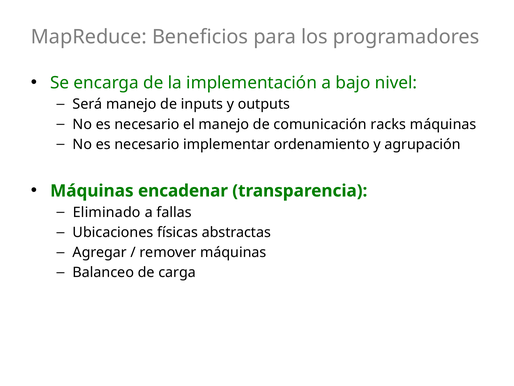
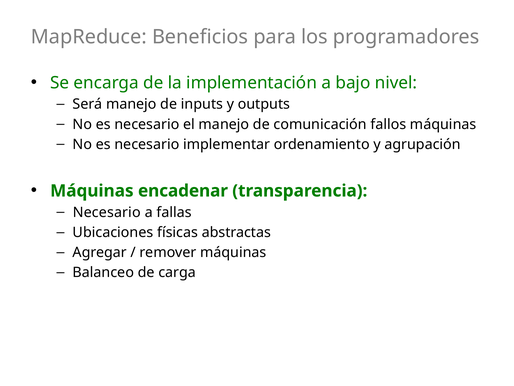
racks: racks -> fallos
Eliminado at (107, 212): Eliminado -> Necesario
